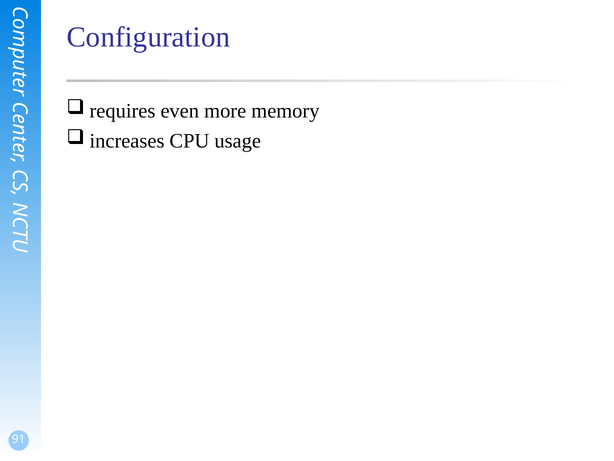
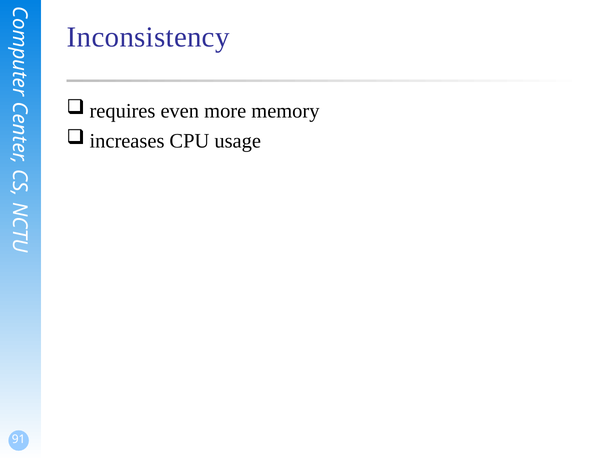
Configuration: Configuration -> Inconsistency
